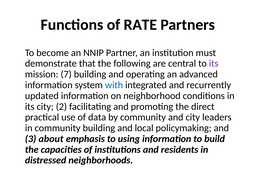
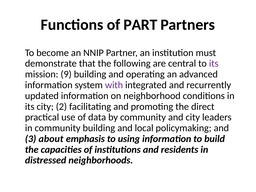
RATE: RATE -> PART
7: 7 -> 9
with colour: blue -> purple
